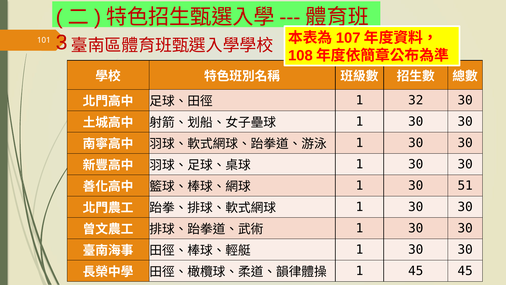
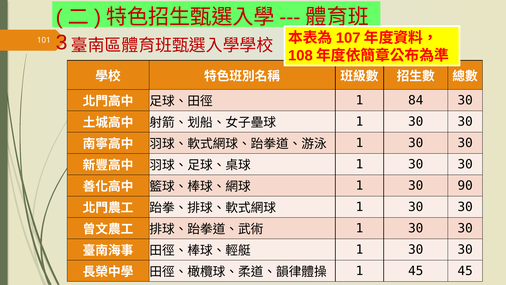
32: 32 -> 84
51: 51 -> 90
